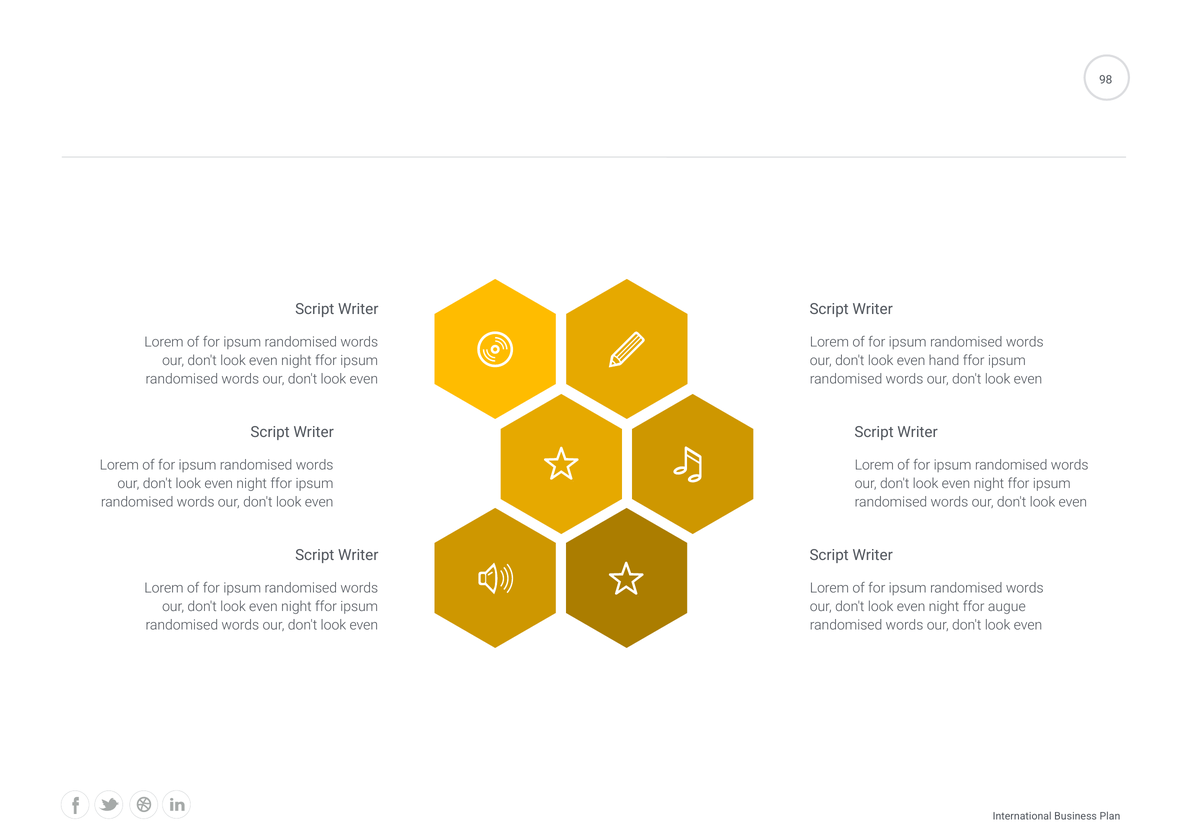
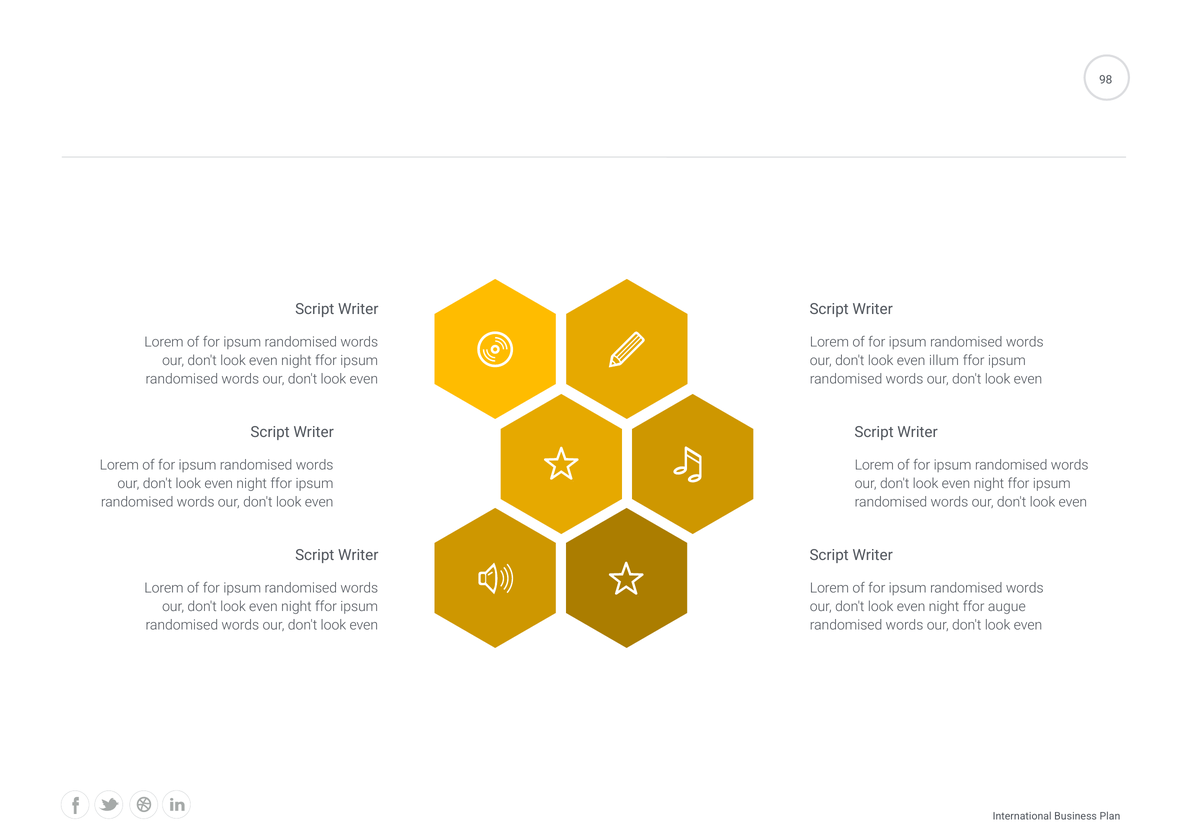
hand: hand -> illum
